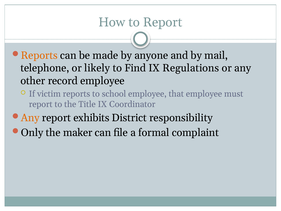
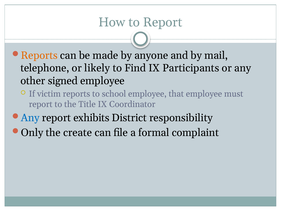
Regulations: Regulations -> Participants
record: record -> signed
Any at (30, 118) colour: orange -> blue
maker: maker -> create
